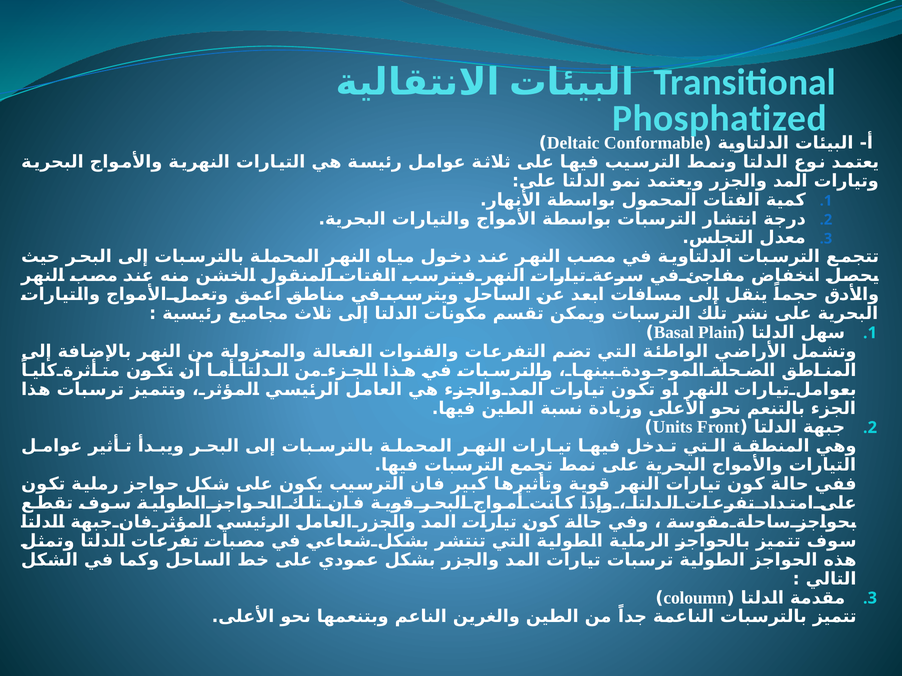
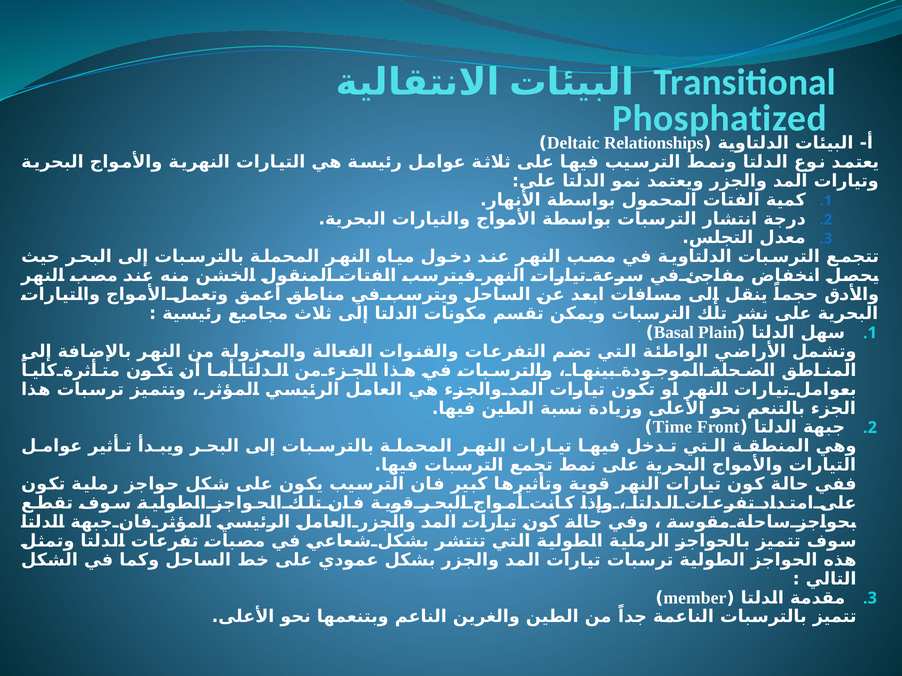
Conformable: Conformable -> Relationships
Units: Units -> Time
coloumn: coloumn -> member
